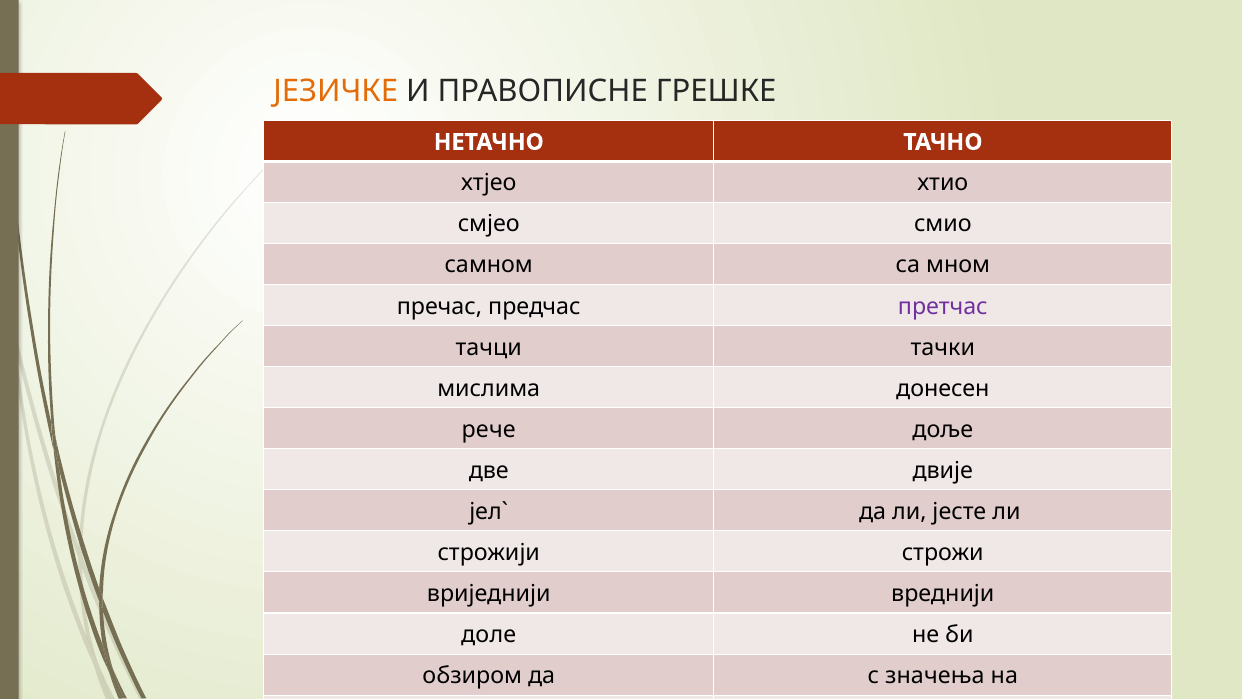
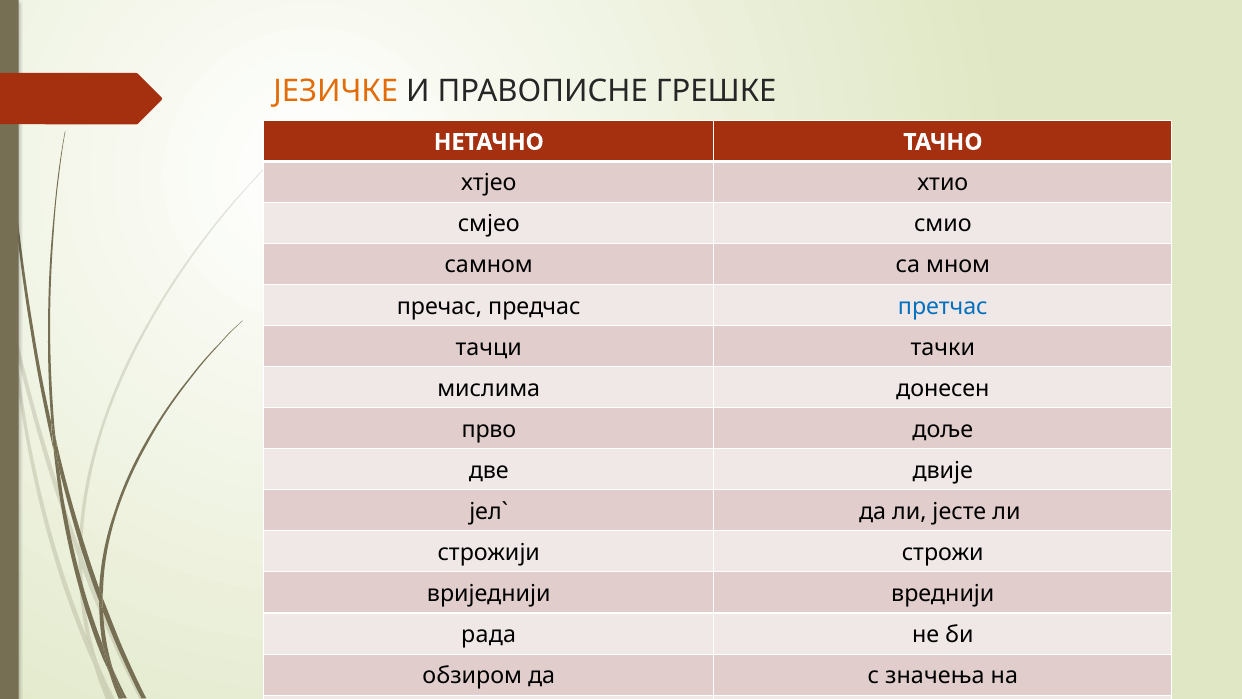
претчас colour: purple -> blue
рече: рече -> прво
доле: доле -> рада
